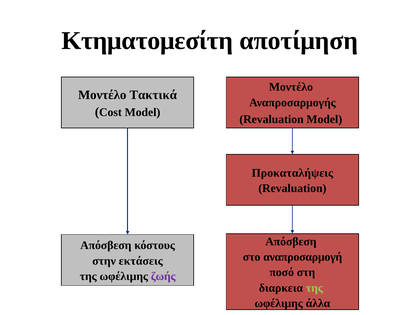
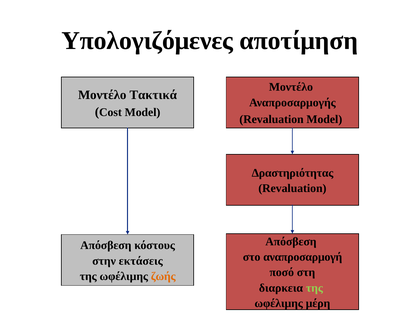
Κτηματομεσίτη: Κτηματομεσίτη -> Υπολογιζόμενες
Προκαταλήψεις: Προκαταλήψεις -> Δραστηριότητας
ζωής colour: purple -> orange
άλλα: άλλα -> μέρη
